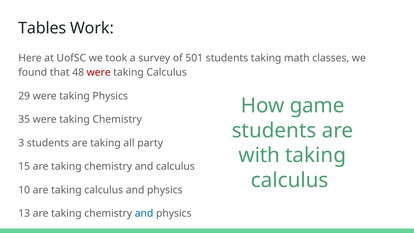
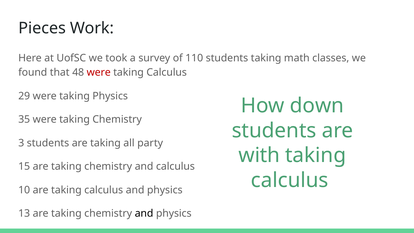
Tables: Tables -> Pieces
501: 501 -> 110
game: game -> down
and at (144, 213) colour: blue -> black
